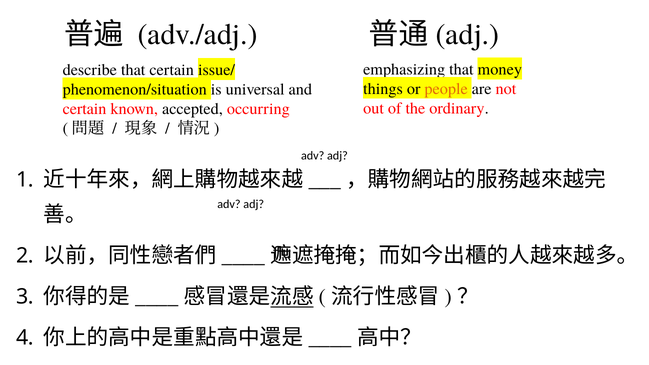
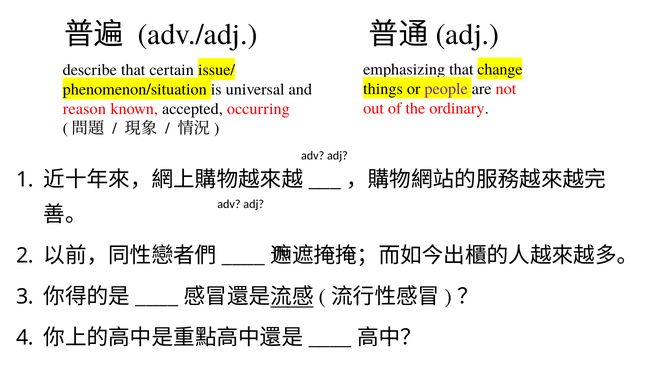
money: money -> change
people colour: orange -> purple
certain at (85, 109): certain -> reason
